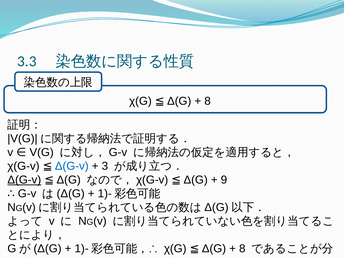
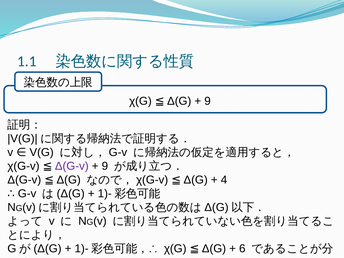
3.3: 3.3 -> 1.1
8 at (208, 101): 8 -> 9
Δ(G-v at (72, 166) colour: blue -> purple
3 at (105, 166): 3 -> 9
Δ(G-v at (24, 180) underline: present -> none
9: 9 -> 4
8 at (242, 249): 8 -> 6
